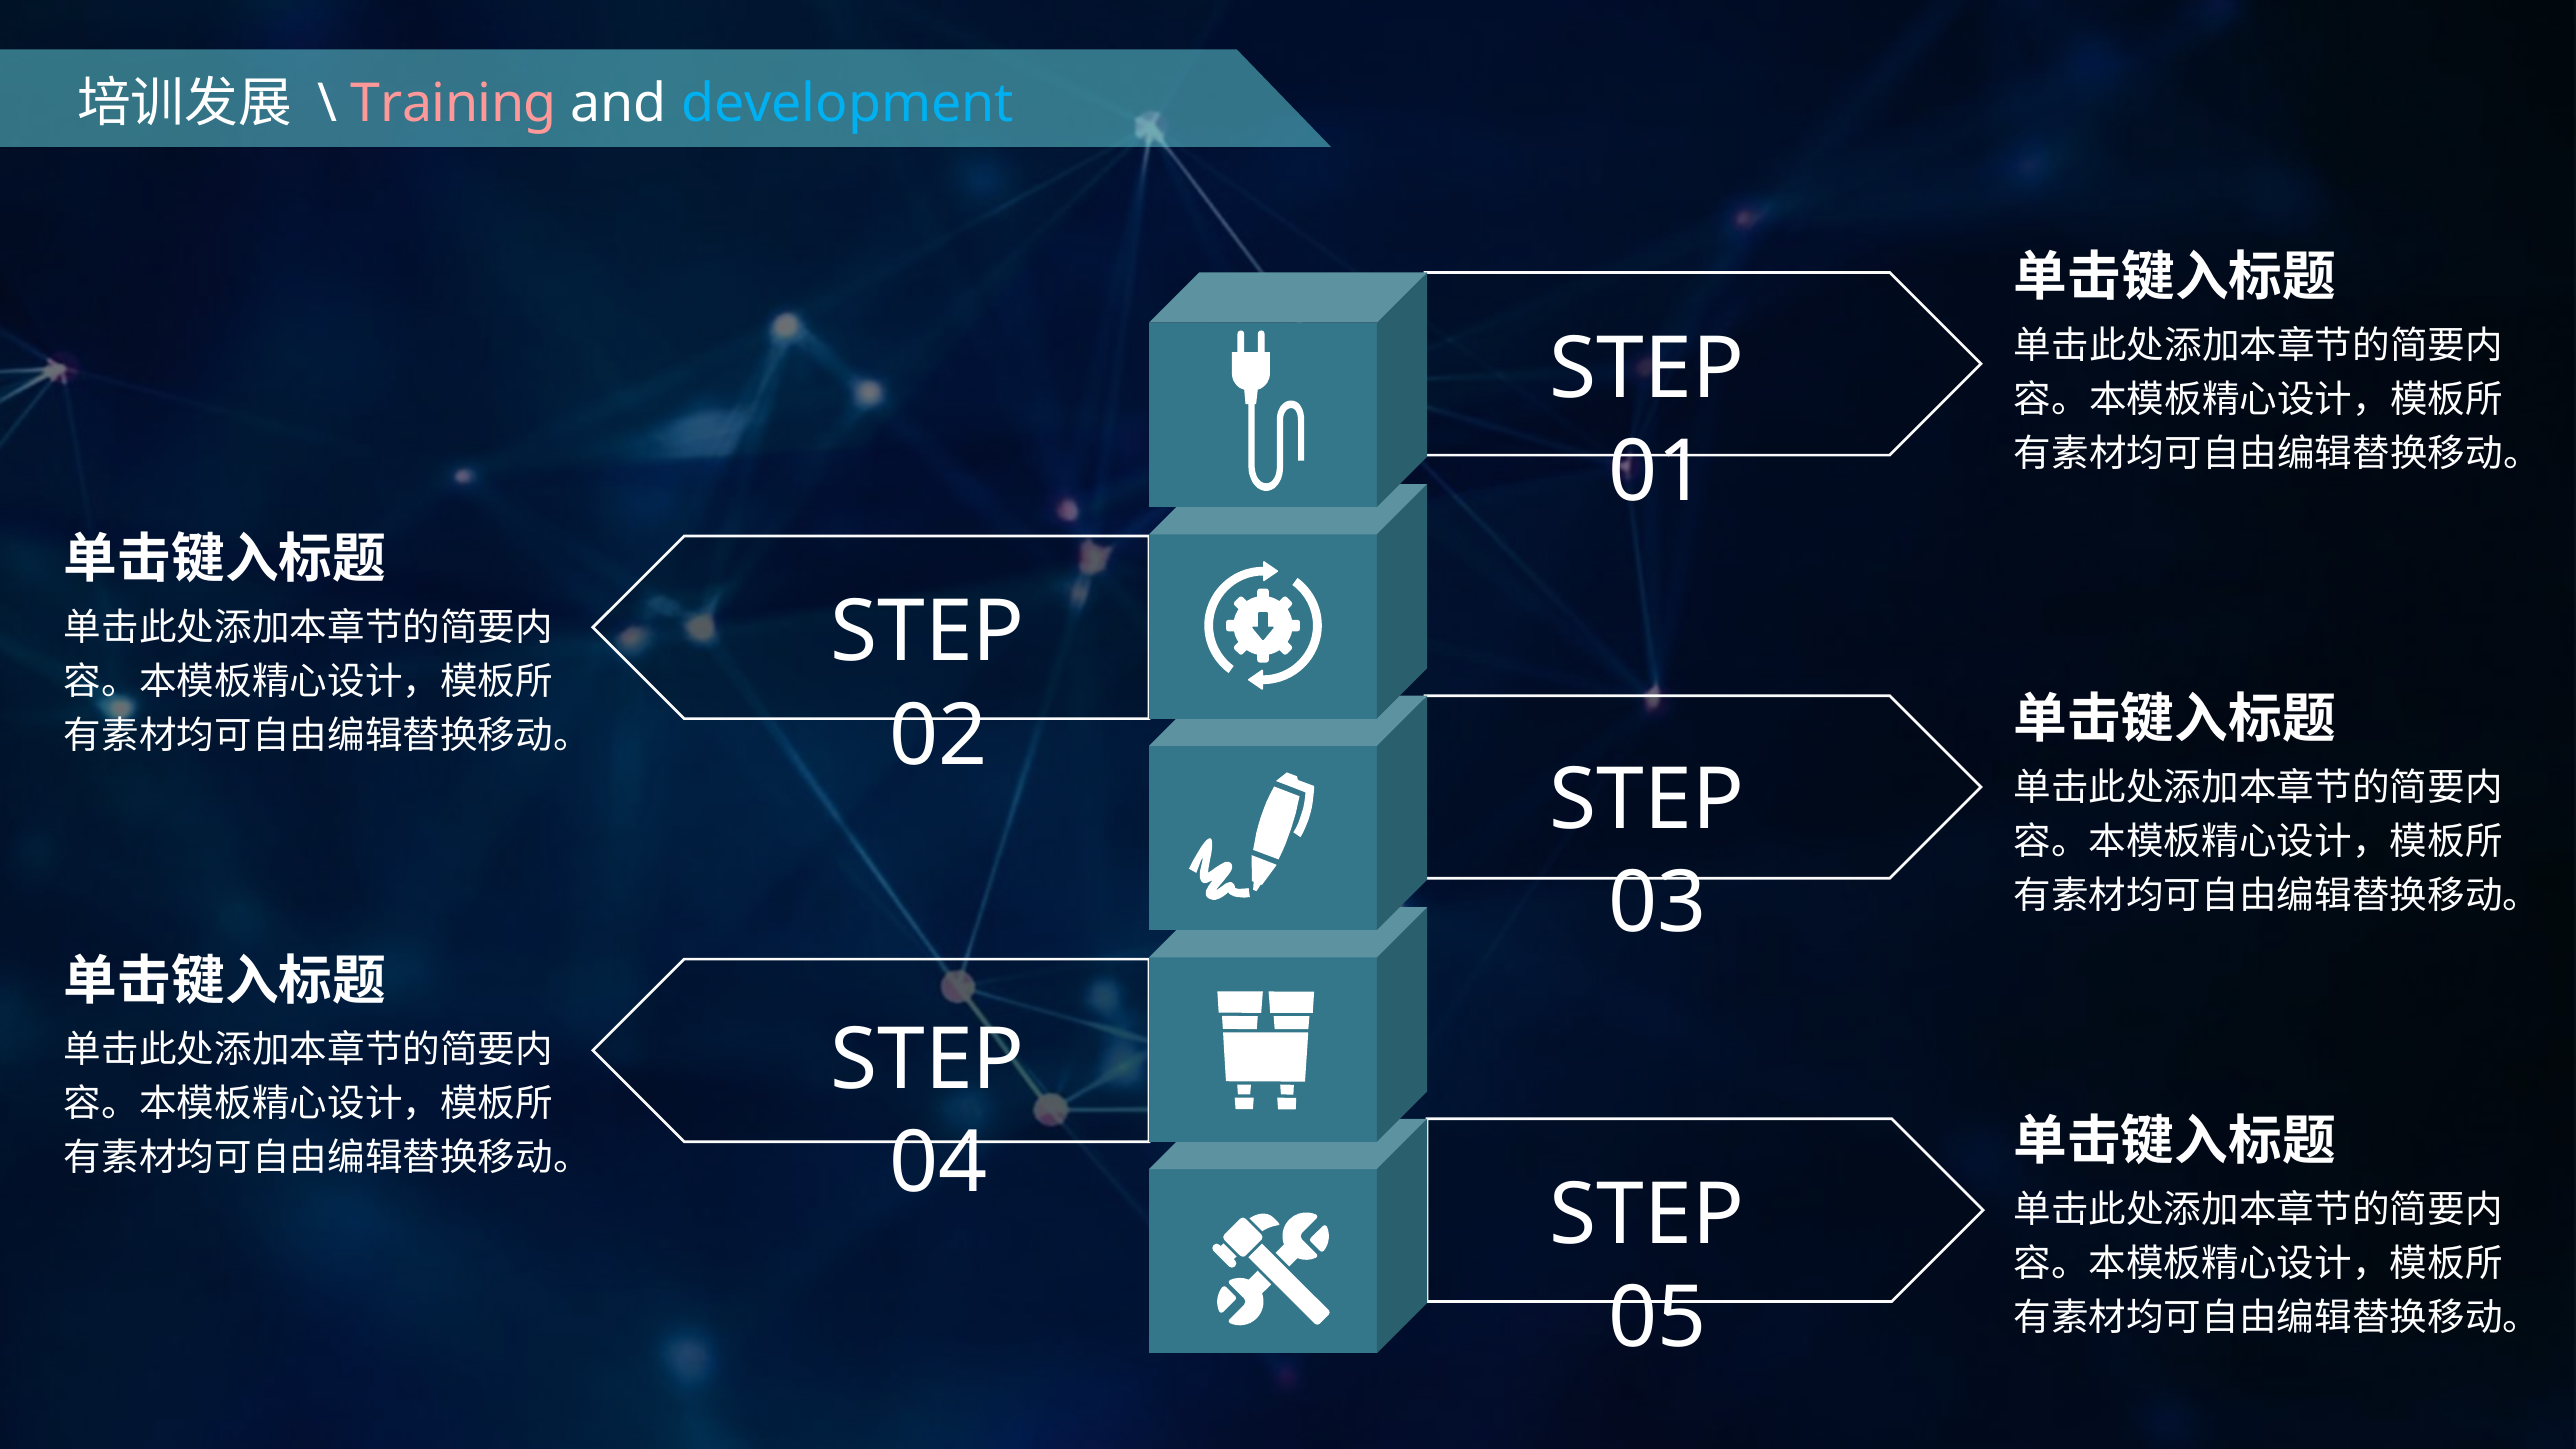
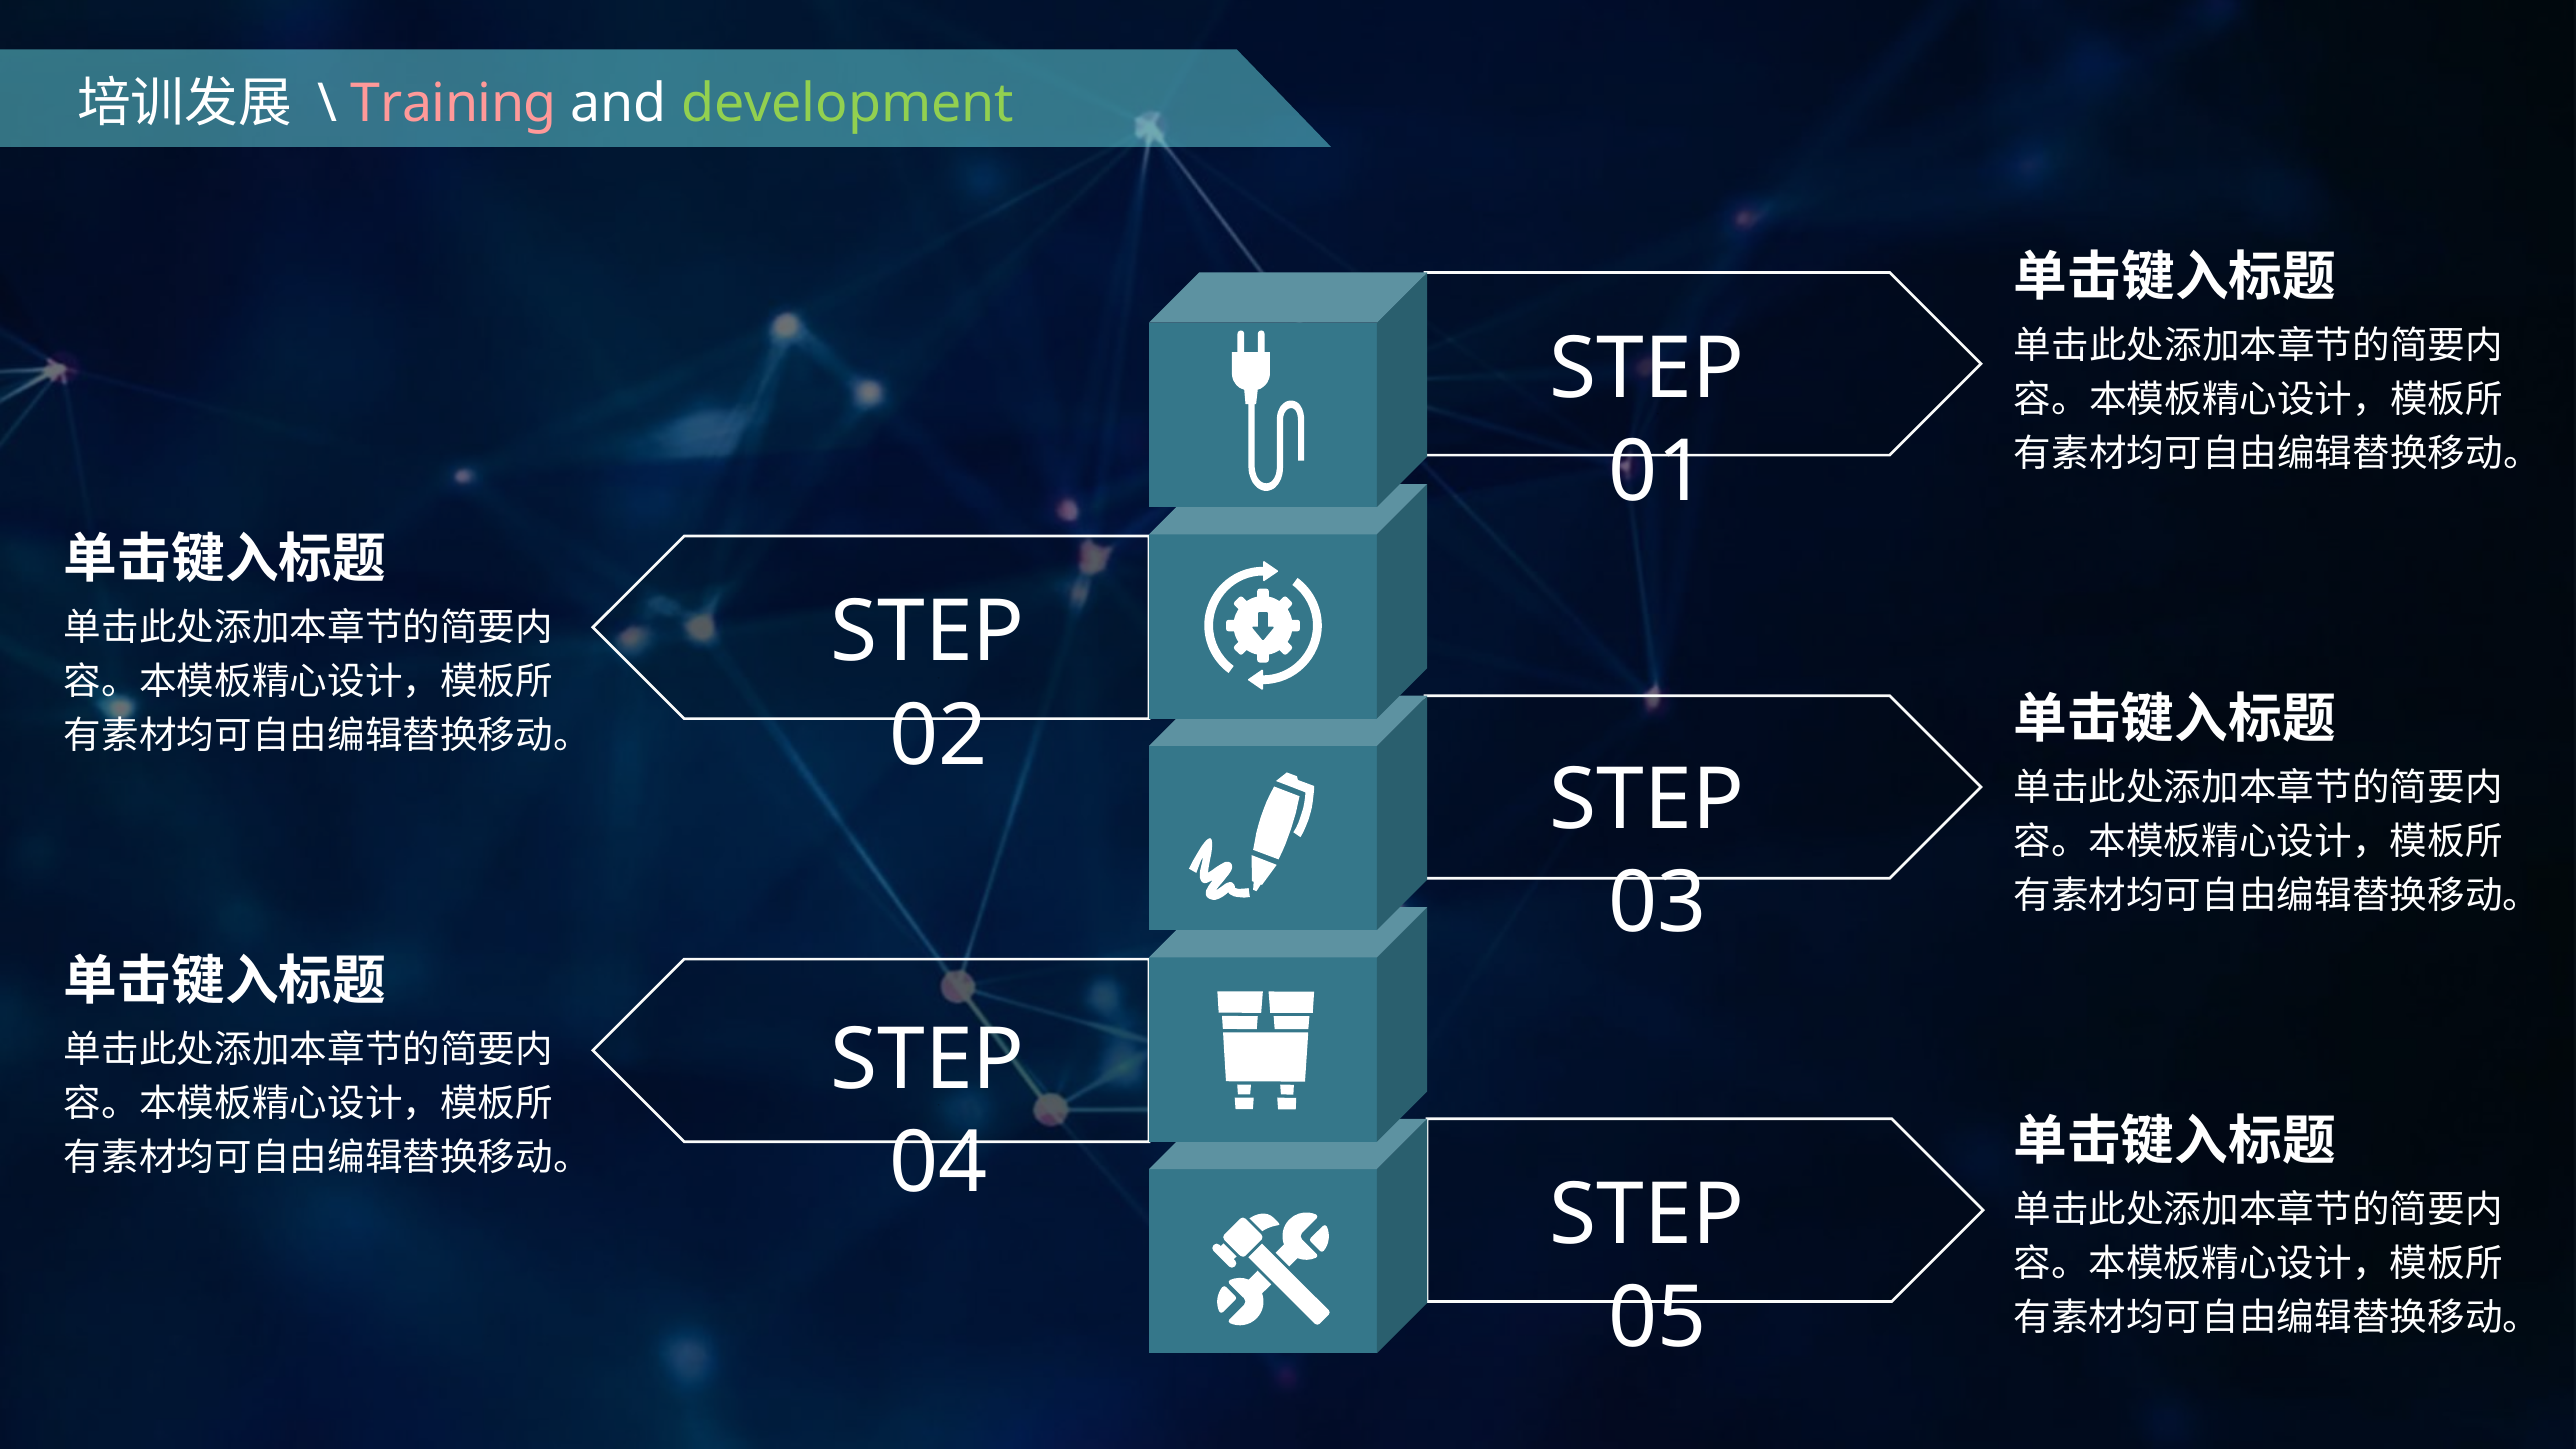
development colour: light blue -> light green
